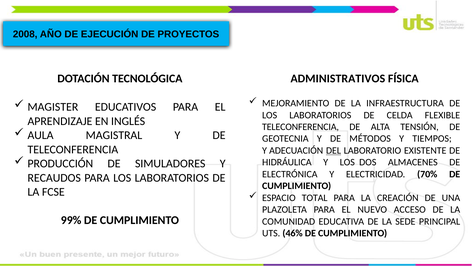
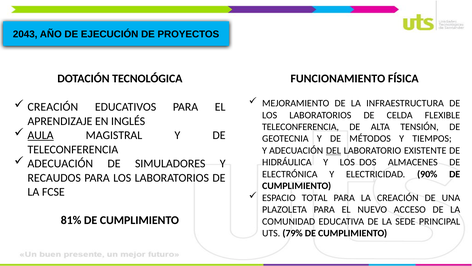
2008: 2008 -> 2043
ADMINISTRATIVOS: ADMINISTRATIVOS -> FUNCIONAMIENTO
MAGISTER at (53, 107): MAGISTER -> CREACIÓN
AULA underline: none -> present
PRODUCCIÓN at (60, 163): PRODUCCIÓN -> ADECUACIÓN
70%: 70% -> 90%
99%: 99% -> 81%
46%: 46% -> 79%
